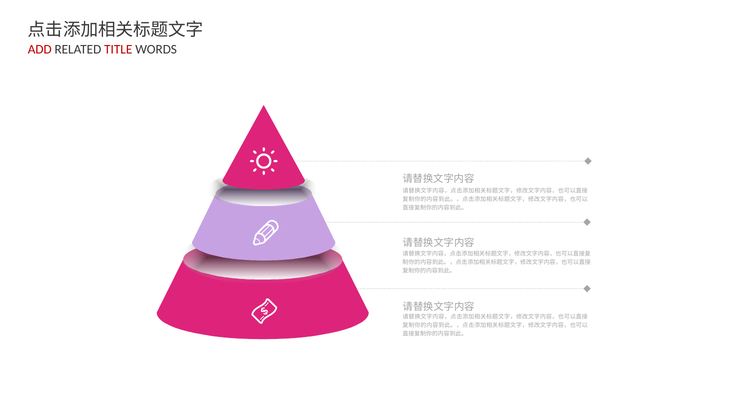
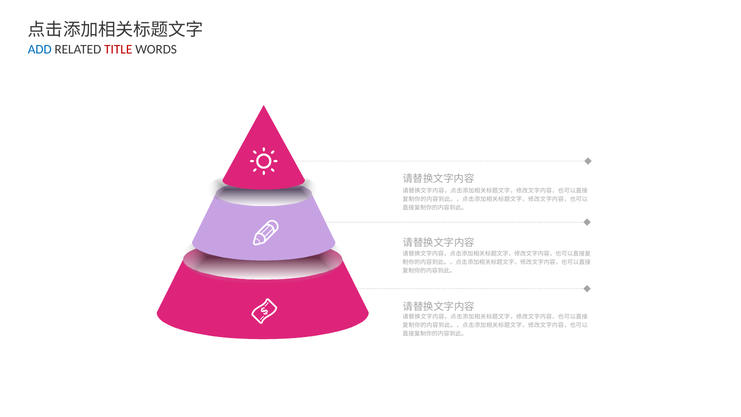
ADD colour: red -> blue
